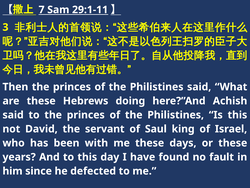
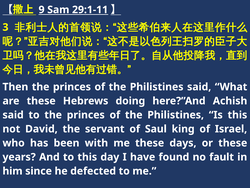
7: 7 -> 9
